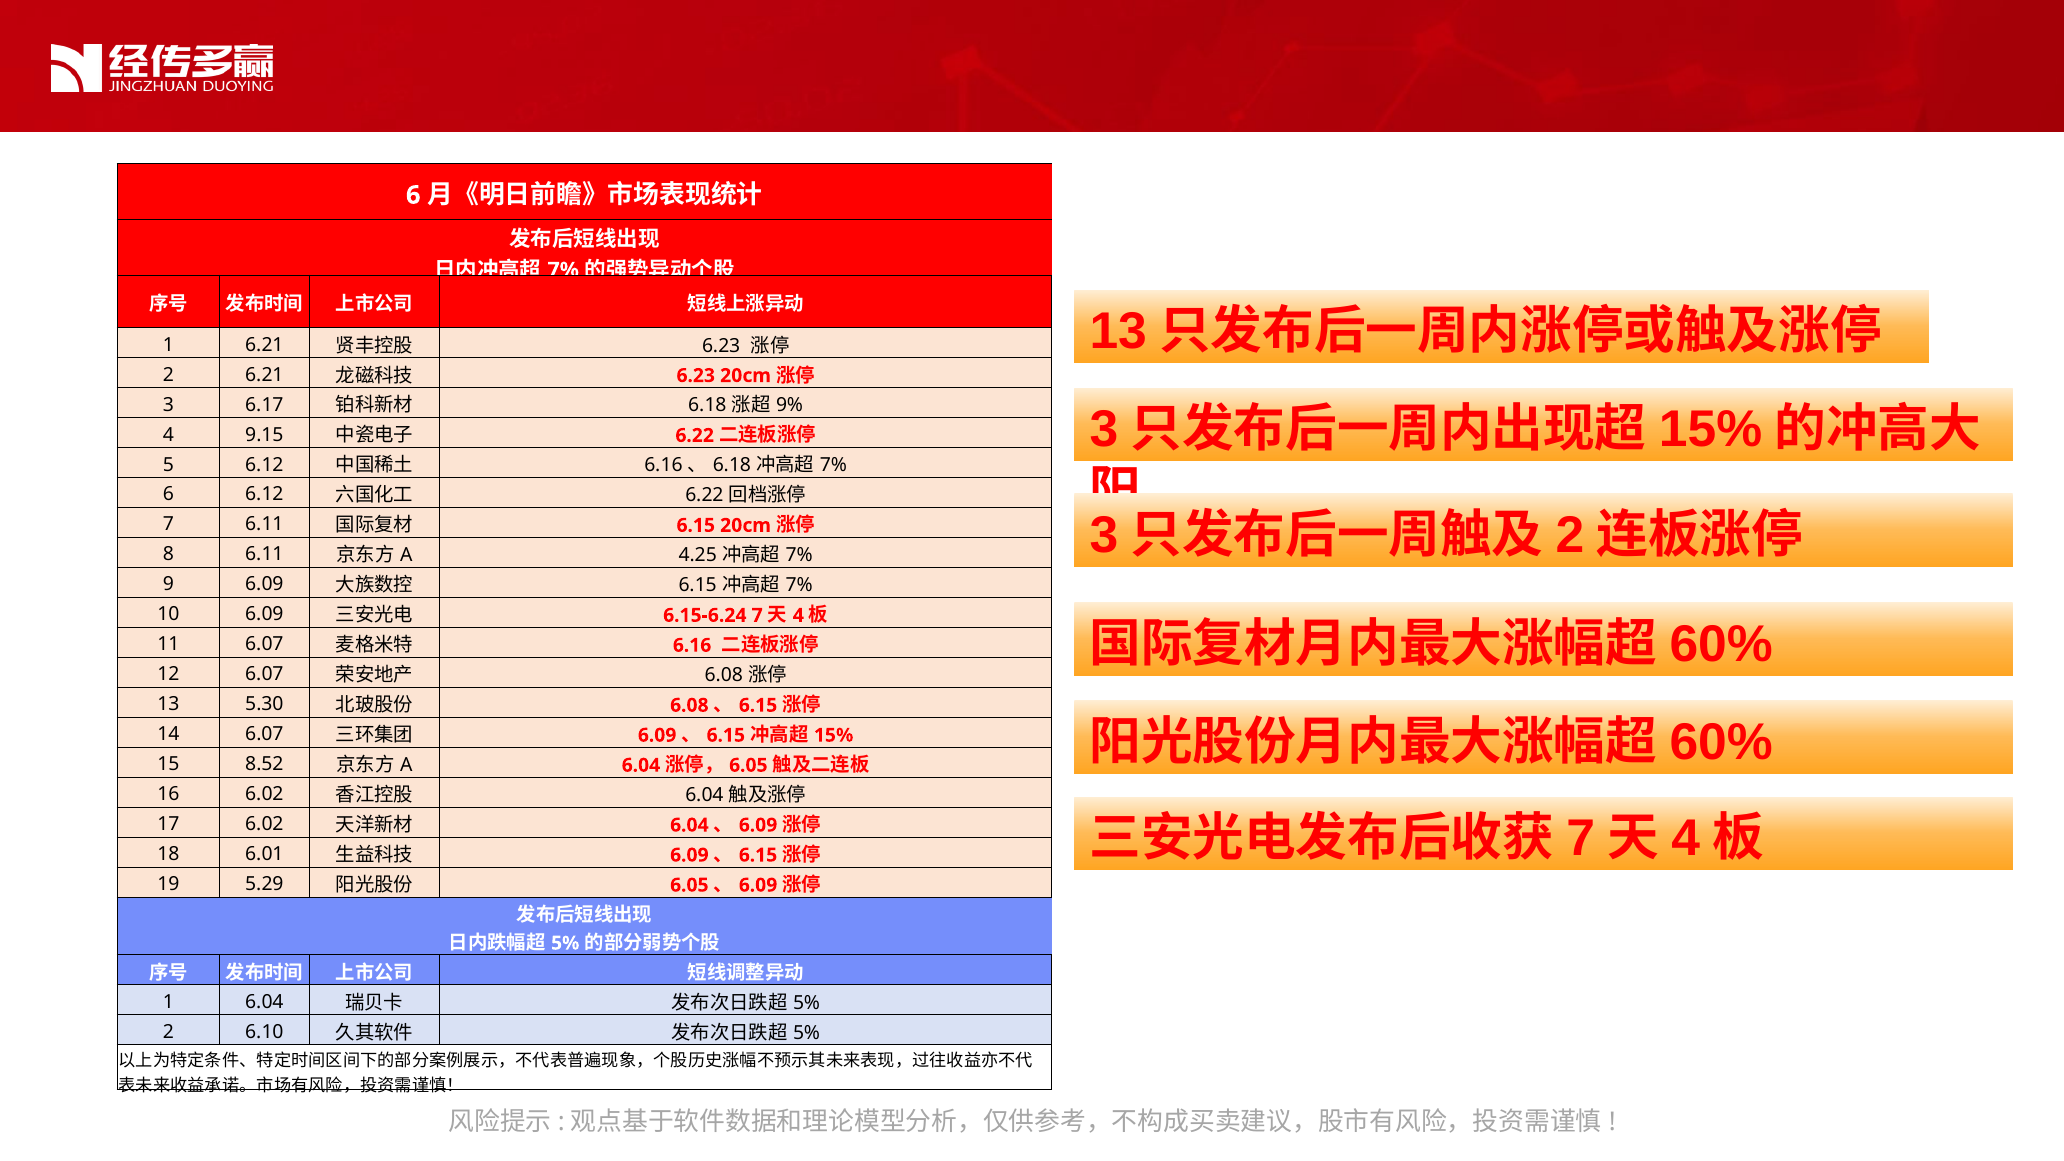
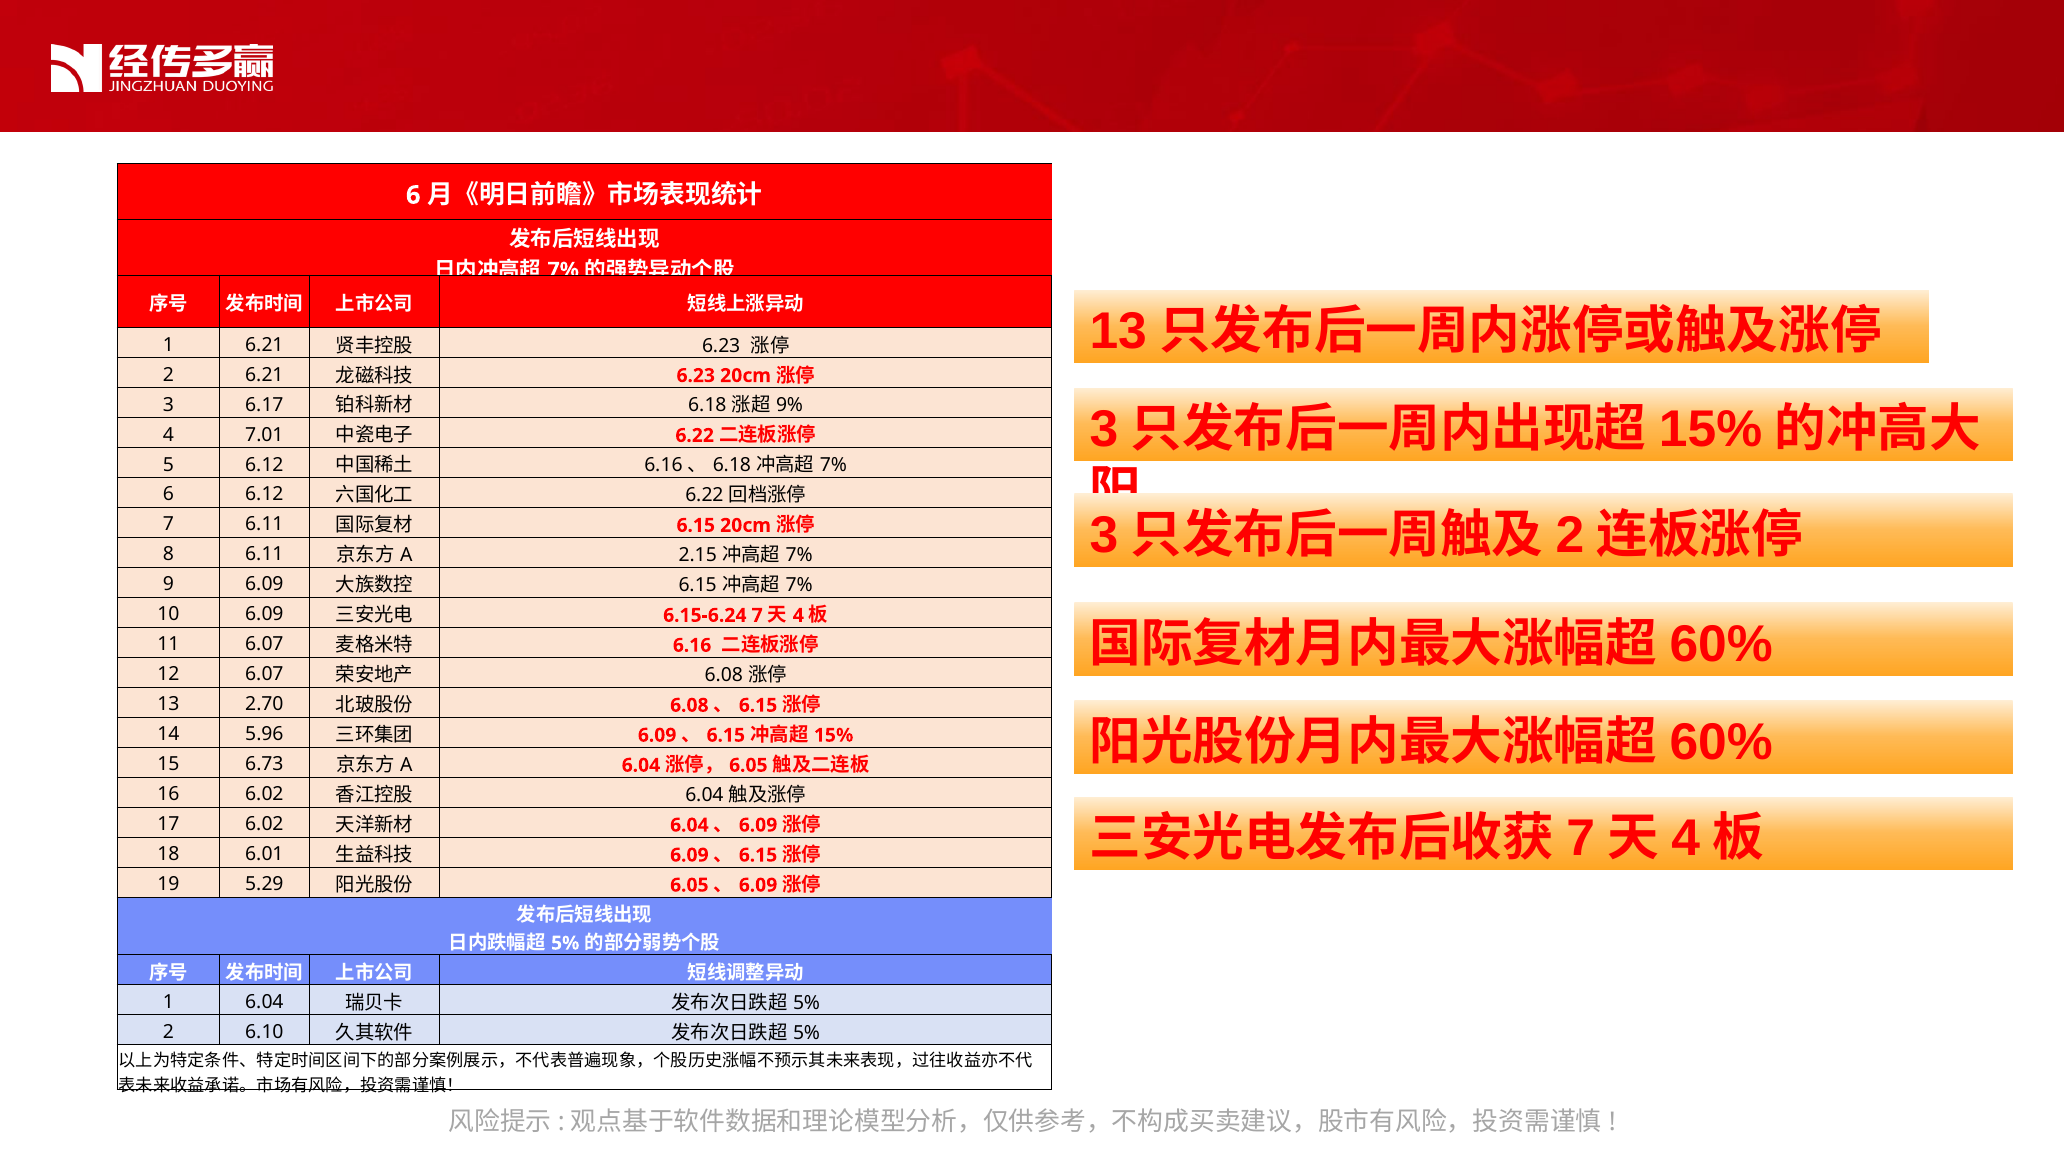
9.15: 9.15 -> 7.01
4.25: 4.25 -> 2.15
5.30: 5.30 -> 2.70
14 6.07: 6.07 -> 5.96
8.52: 8.52 -> 6.73
